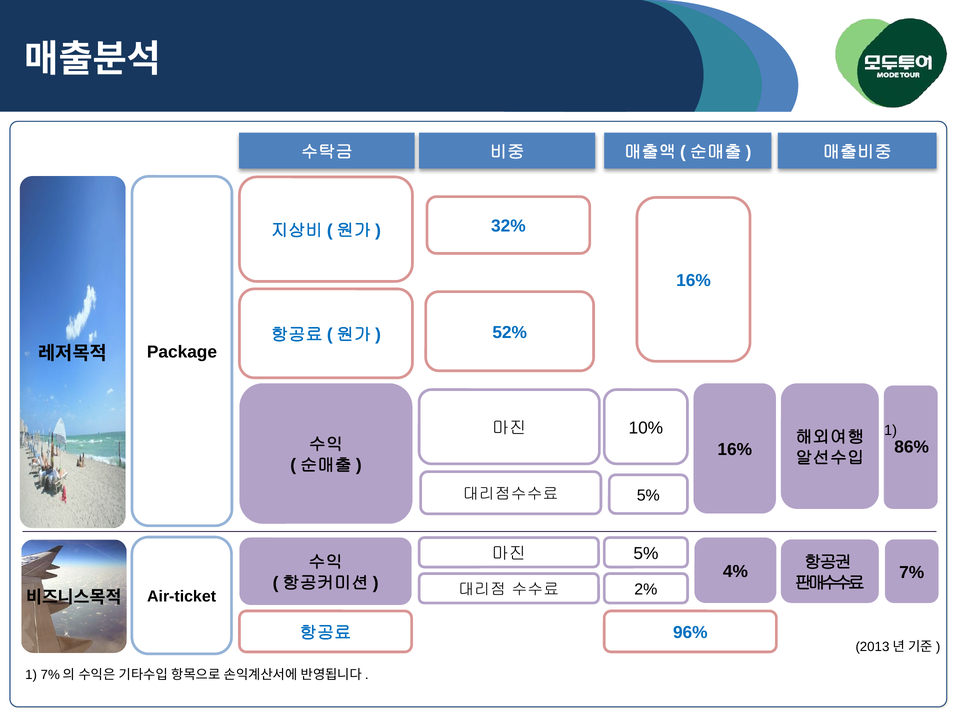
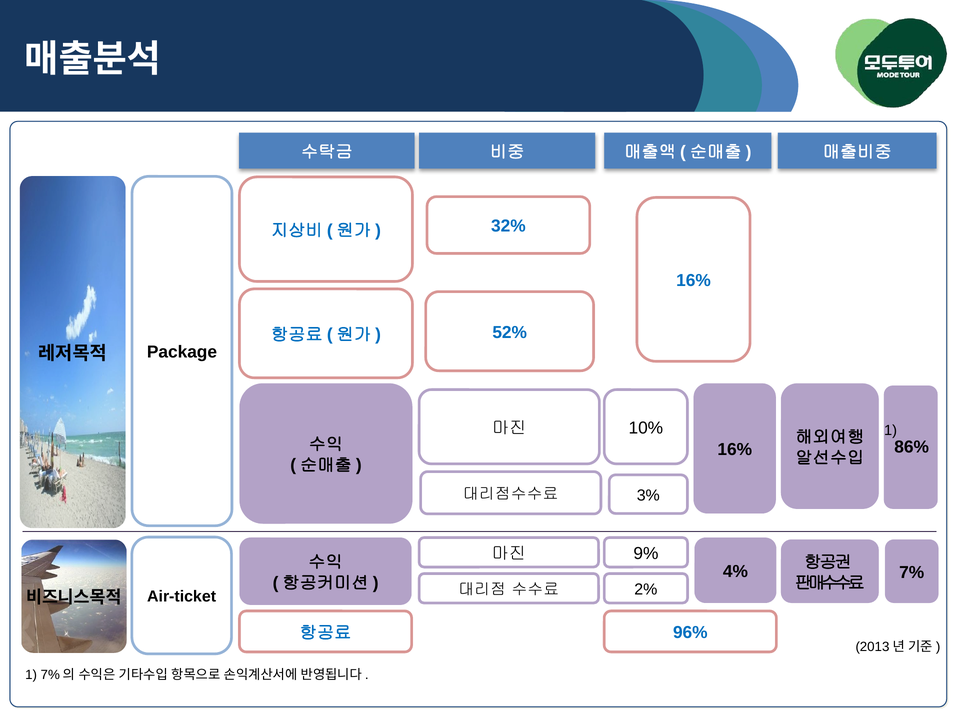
5% at (648, 495): 5% -> 3%
5% at (646, 553): 5% -> 9%
